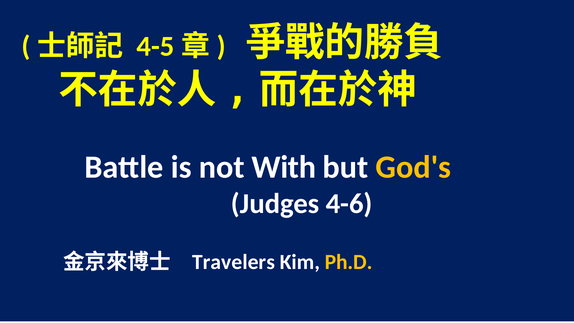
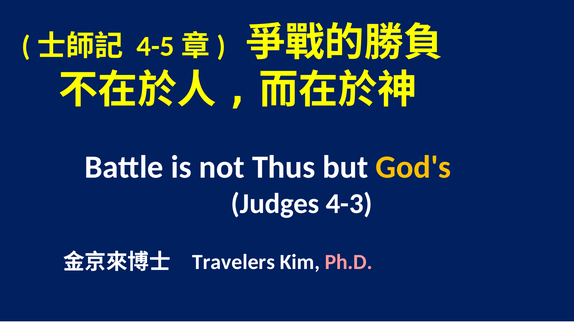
With: With -> Thus
4-6: 4-6 -> 4-3
Ph.D colour: yellow -> pink
